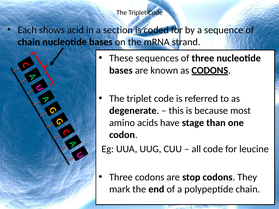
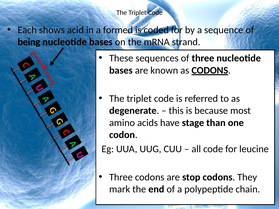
section: section -> formed
chain at (29, 42): chain -> being
